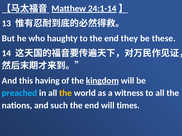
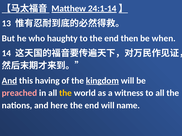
they: they -> then
these: these -> when
And at (9, 81) underline: none -> present
preached colour: light blue -> pink
such: such -> here
times: times -> name
